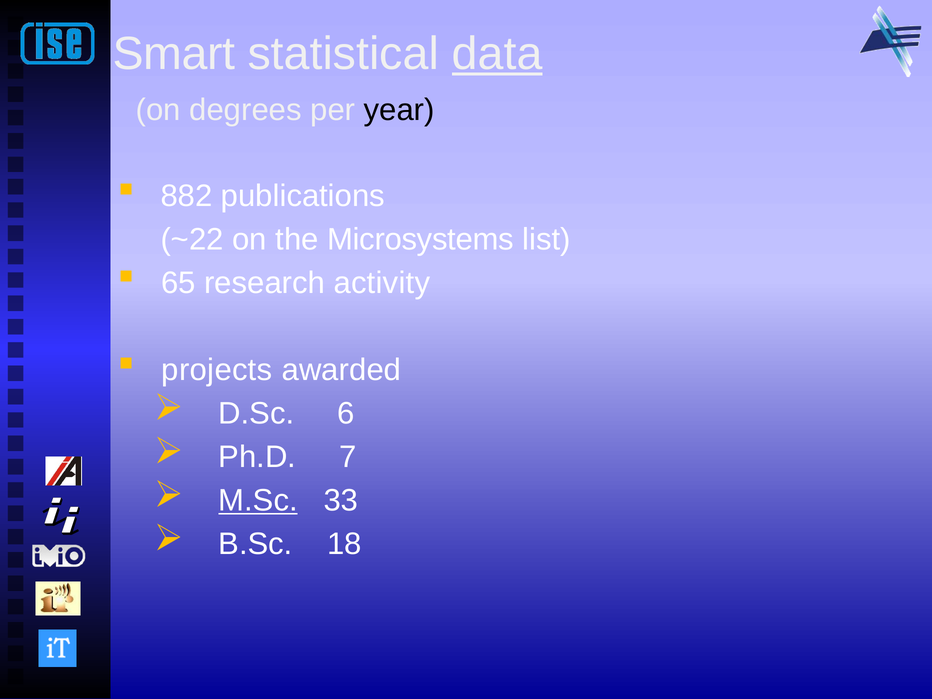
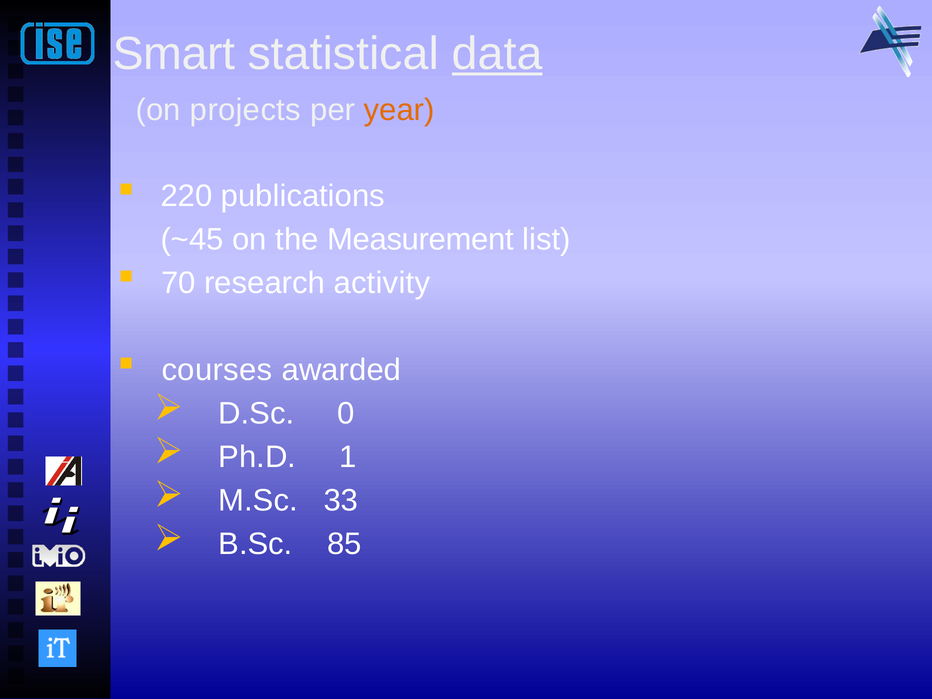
degrees: degrees -> projects
year colour: black -> orange
882: 882 -> 220
~22: ~22 -> ~45
Microsystems: Microsystems -> Measurement
65: 65 -> 70
projects: projects -> courses
6: 6 -> 0
7: 7 -> 1
M.Sc underline: present -> none
18: 18 -> 85
